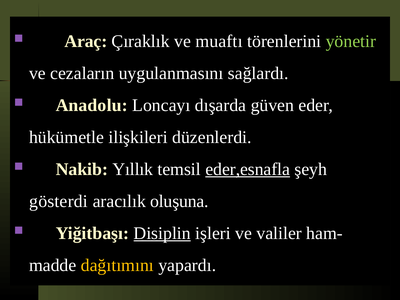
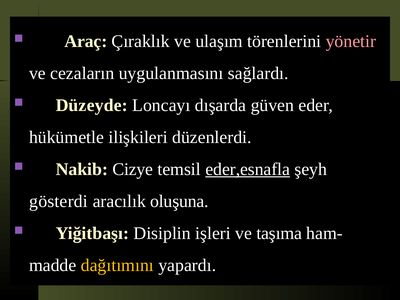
muaftı: muaftı -> ulaşım
yönetir colour: light green -> pink
Anadolu: Anadolu -> Düzeyde
Yıllık: Yıllık -> Cizye
Disiplin underline: present -> none
valiler: valiler -> taşıma
